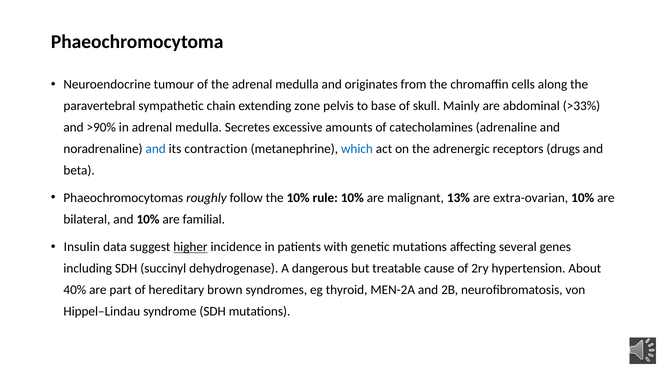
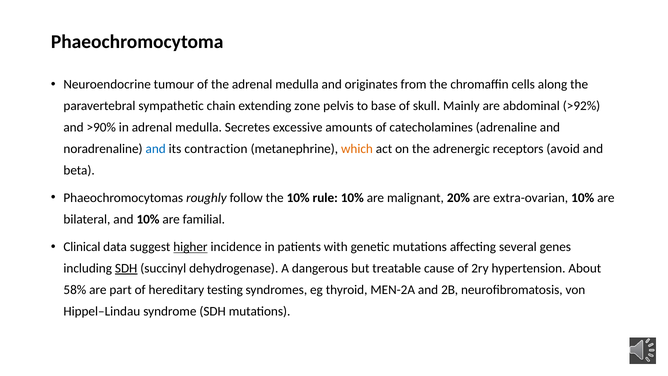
>33%: >33% -> >92%
which colour: blue -> orange
drugs: drugs -> avoid
13%: 13% -> 20%
Insulin: Insulin -> Clinical
SDH at (126, 268) underline: none -> present
40%: 40% -> 58%
brown: brown -> testing
